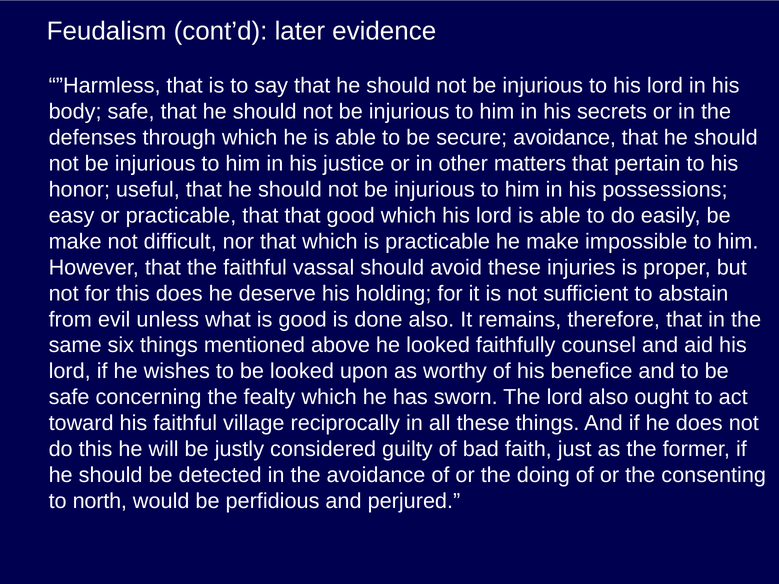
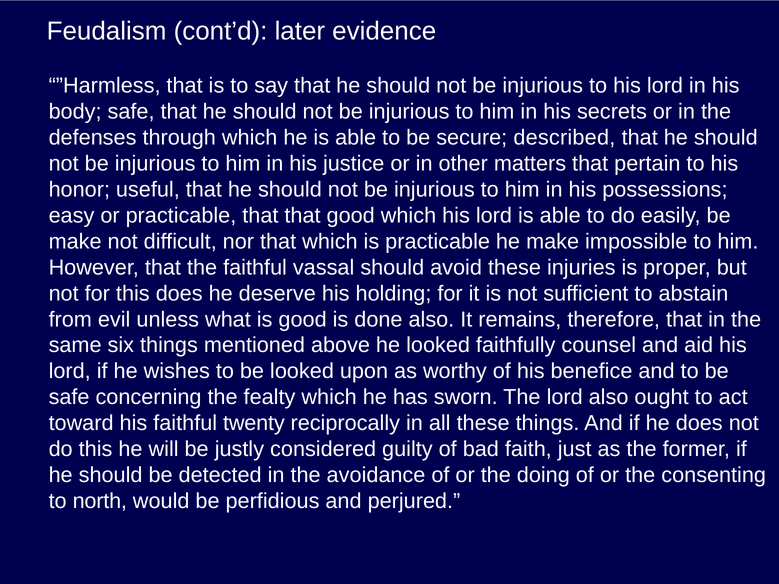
secure avoidance: avoidance -> described
village: village -> twenty
